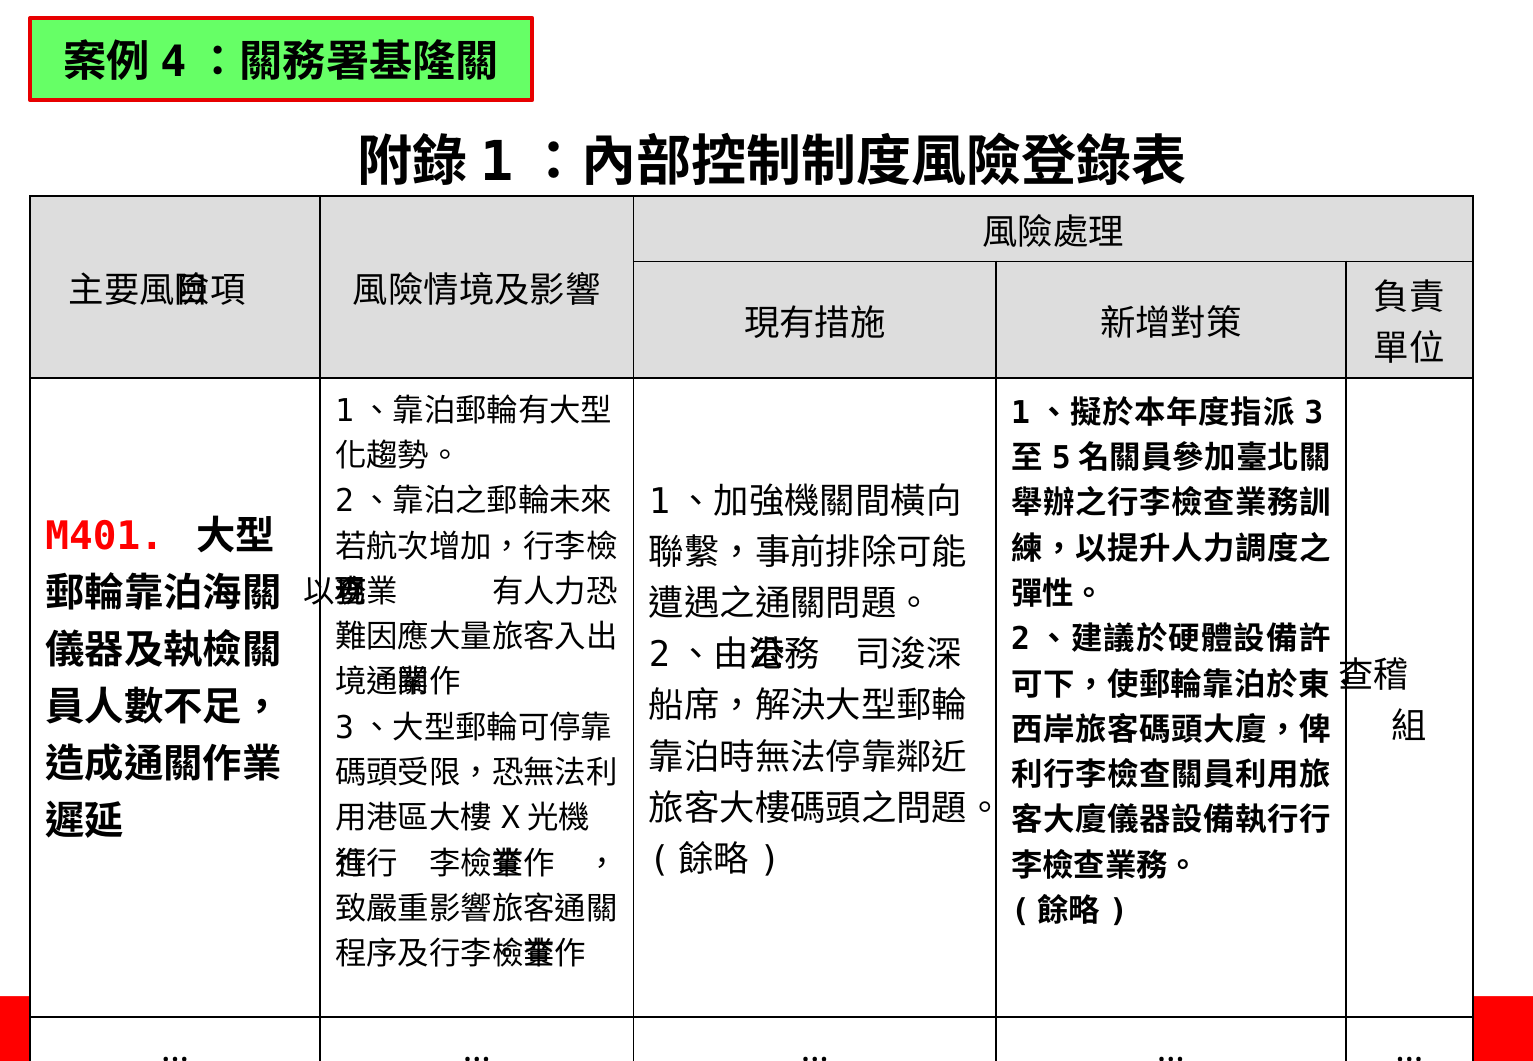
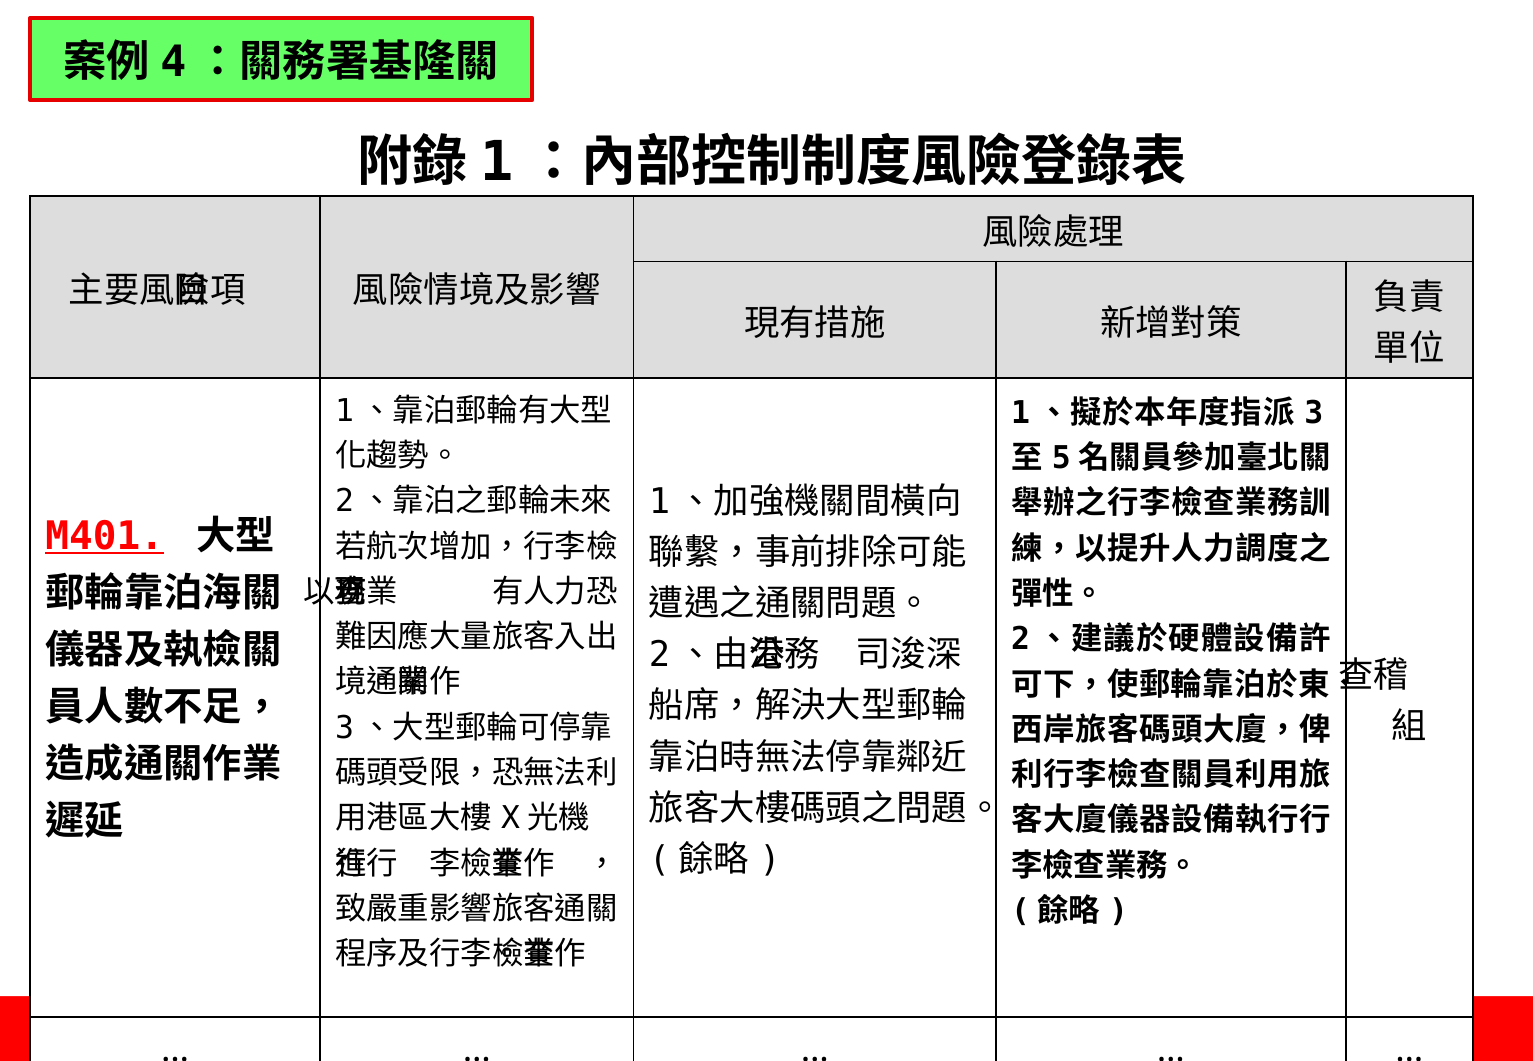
M401 underline: none -> present
